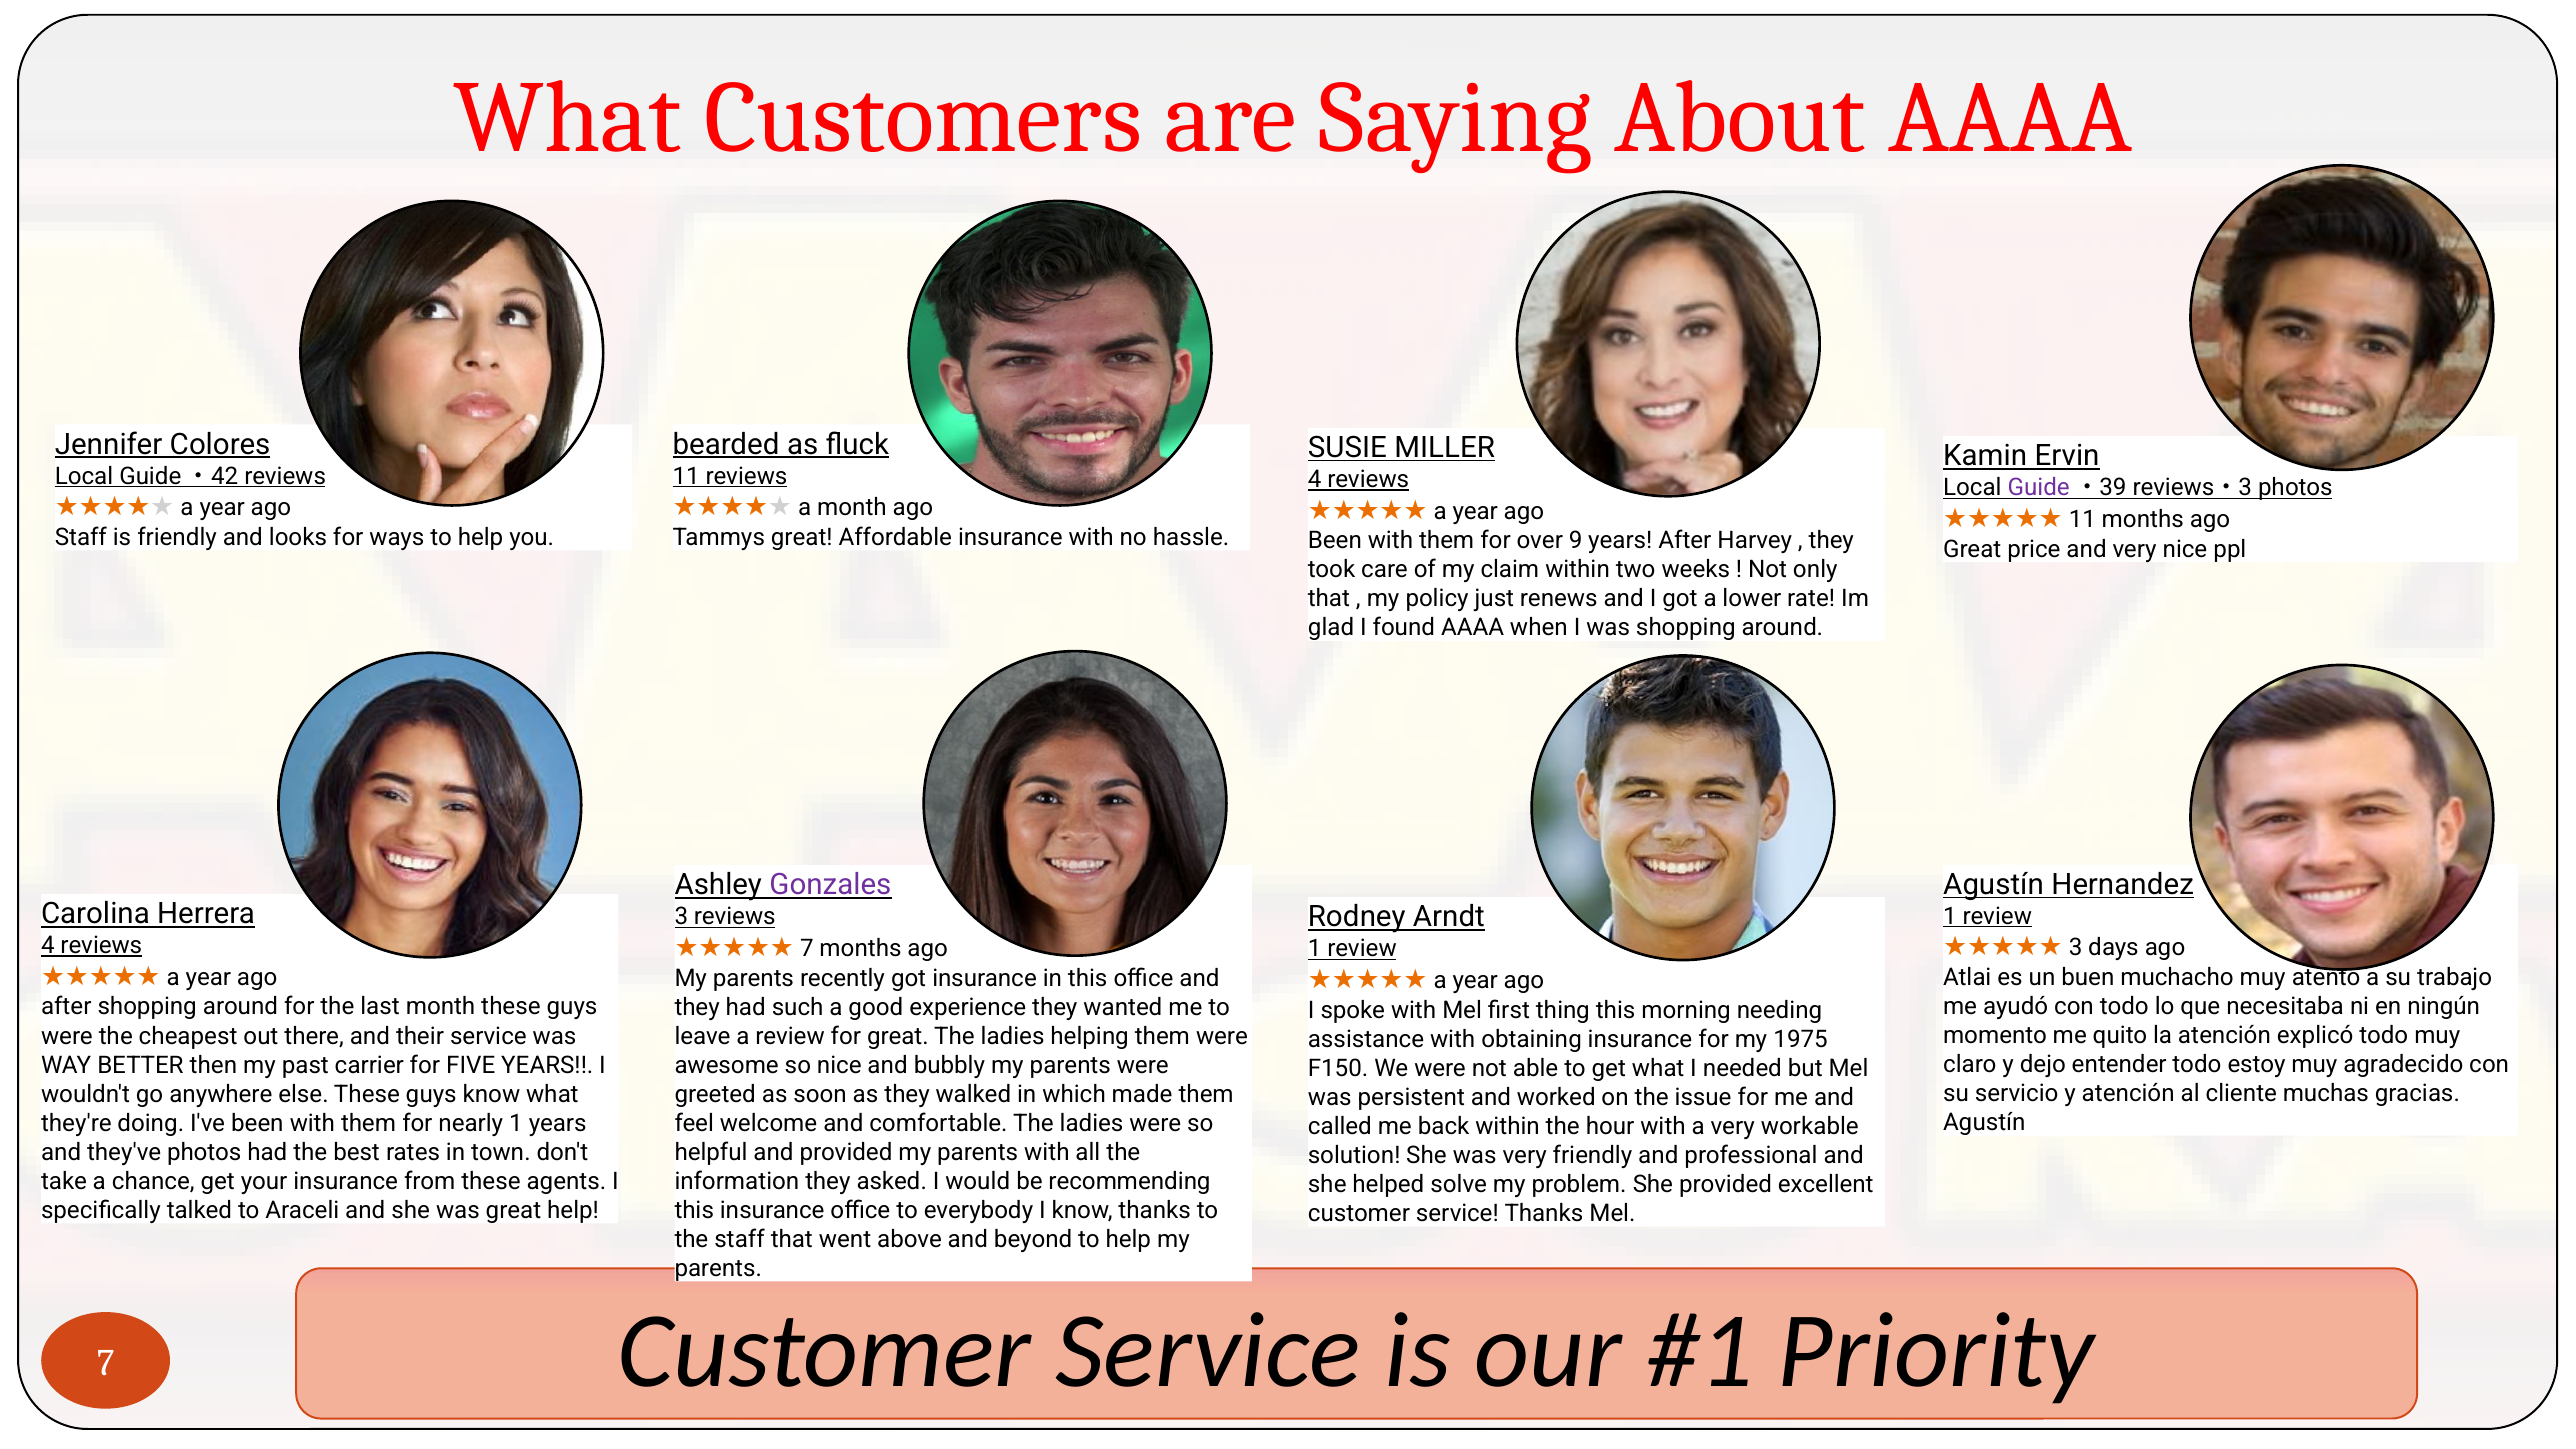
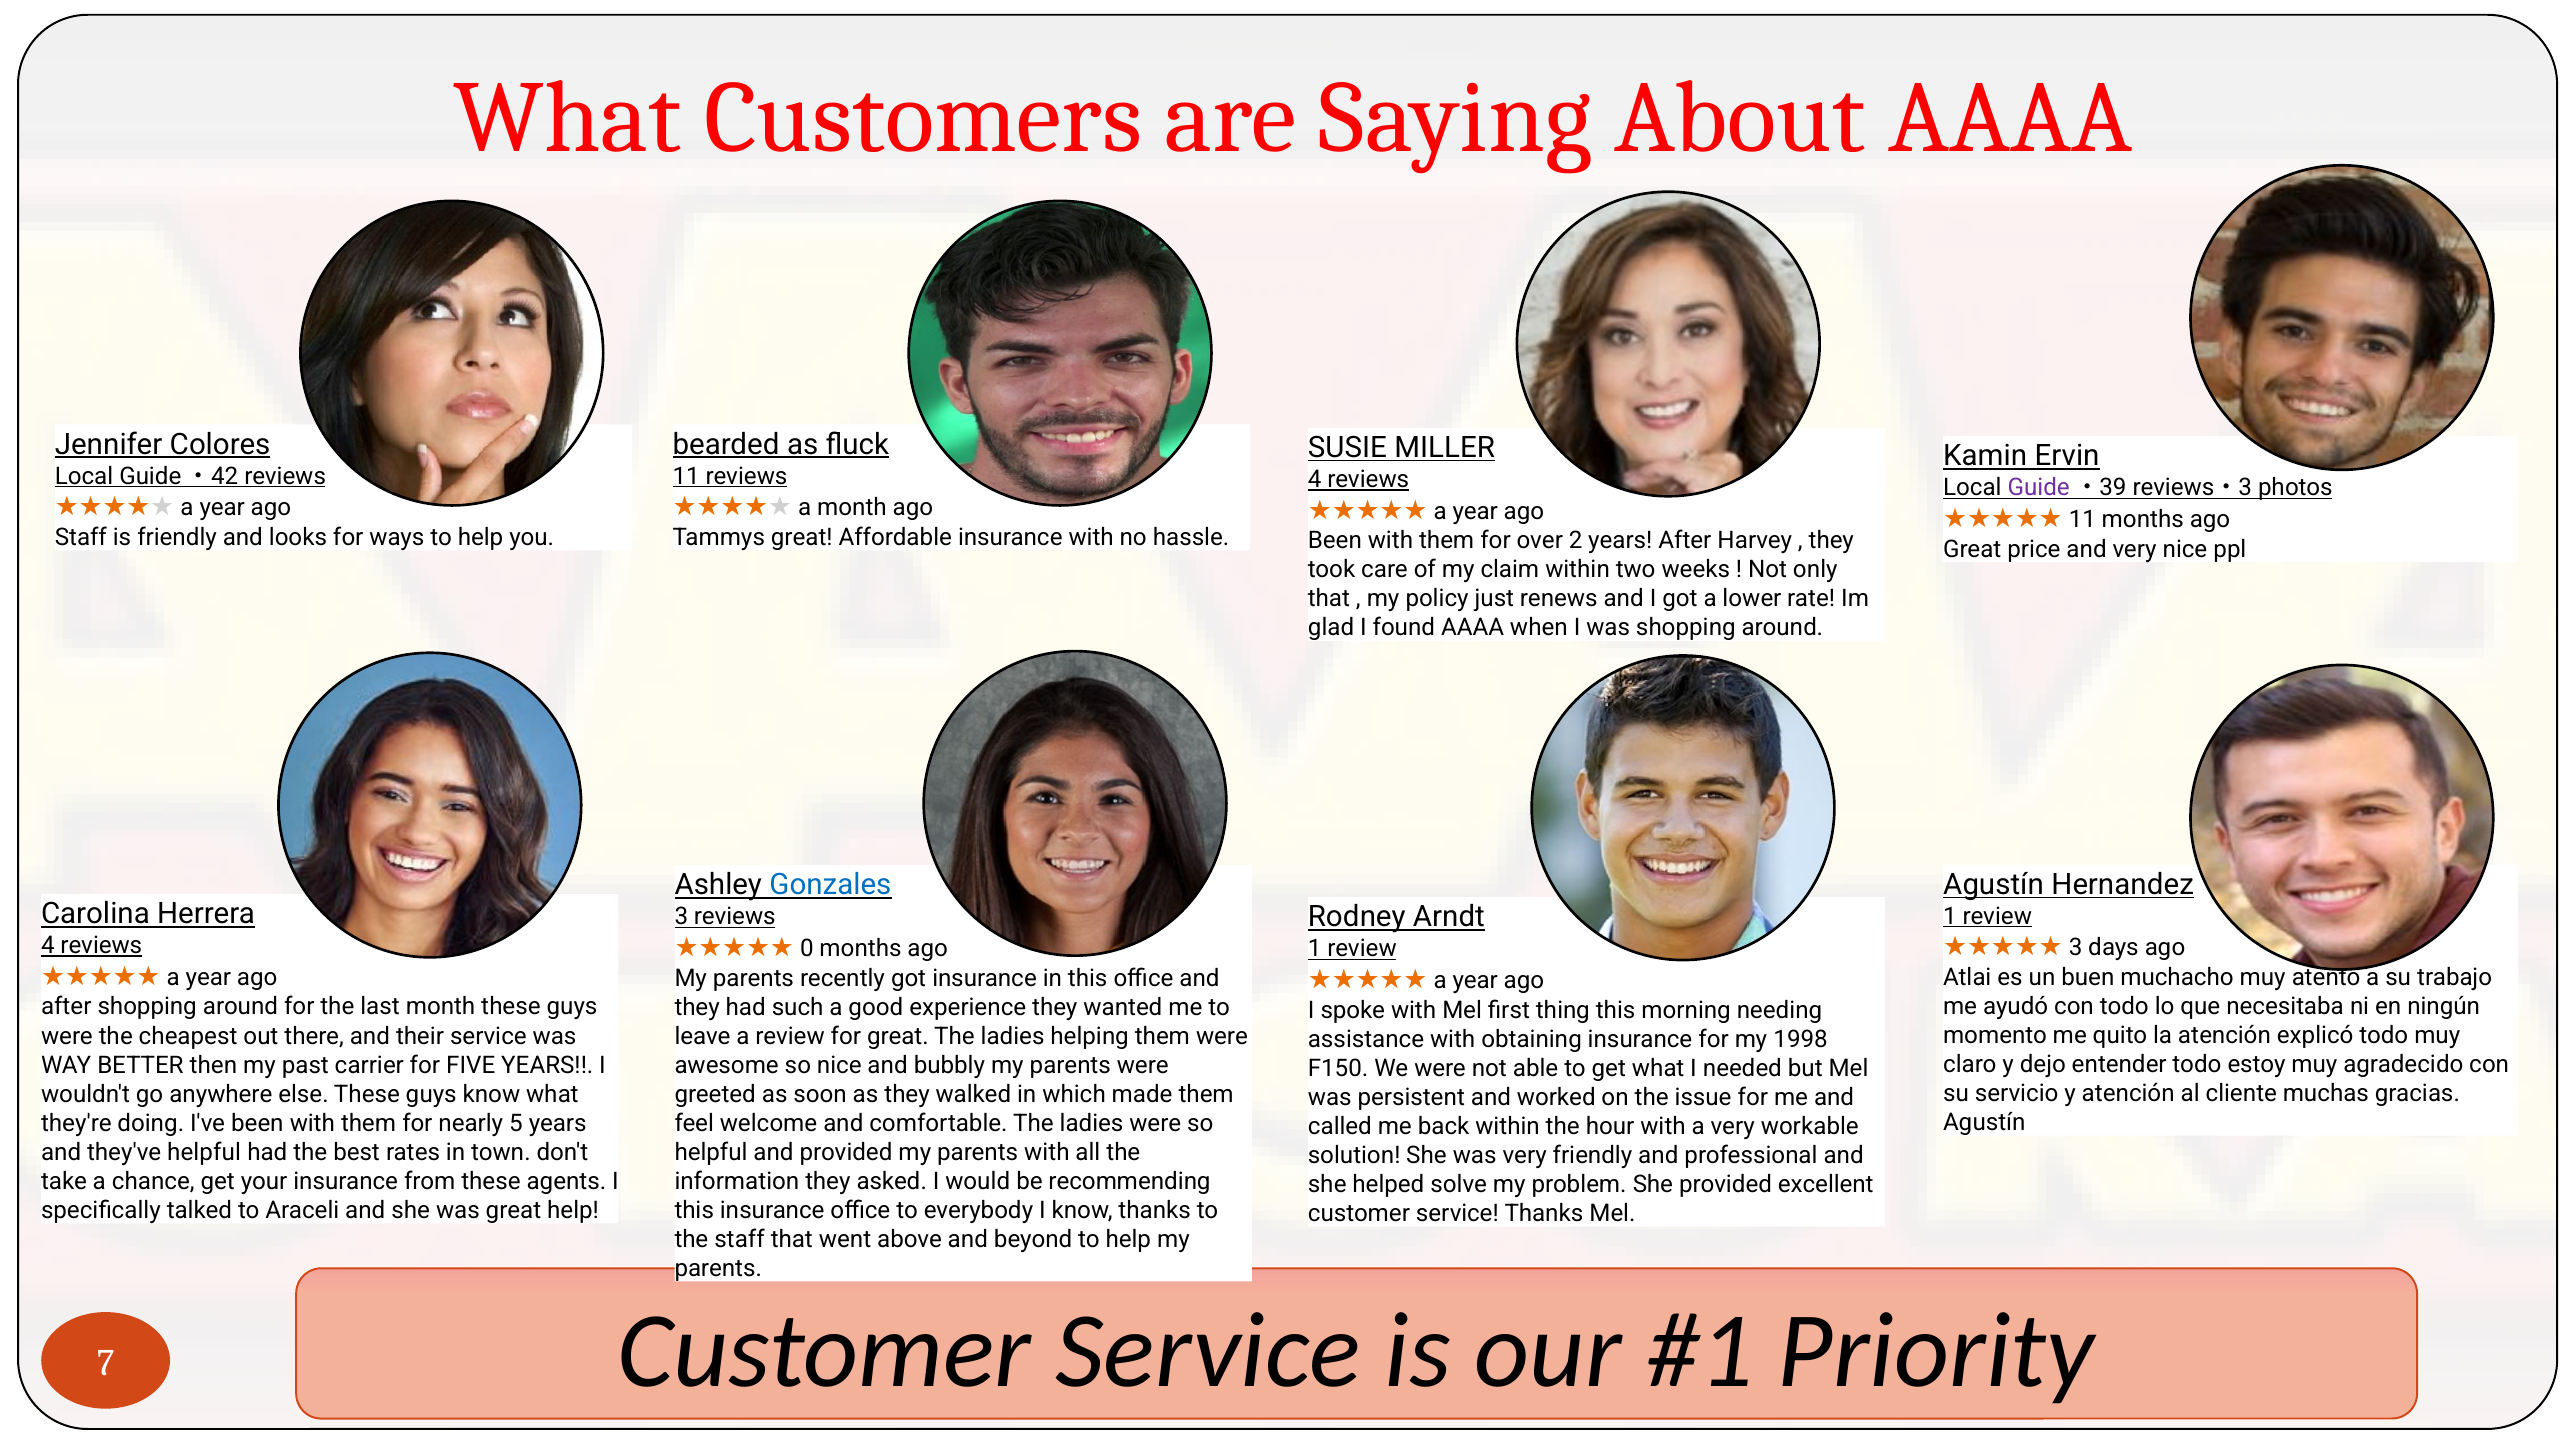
9: 9 -> 2
Gonzales colour: purple -> blue
7 at (807, 949): 7 -> 0
1975: 1975 -> 1998
nearly 1: 1 -> 5
they've photos: photos -> helpful
